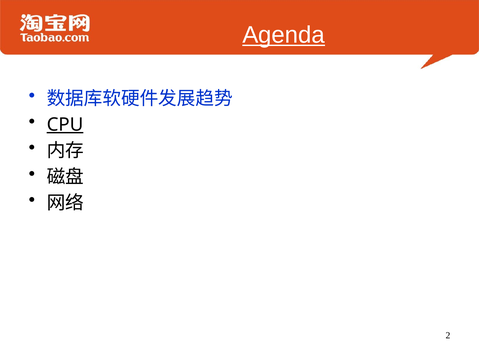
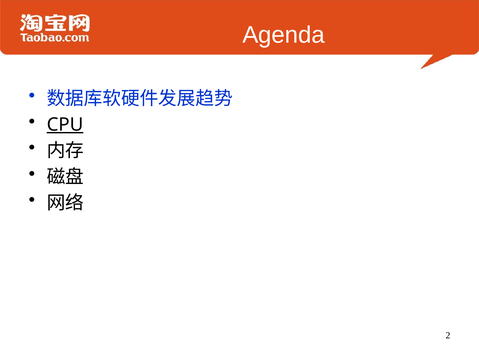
Agenda underline: present -> none
